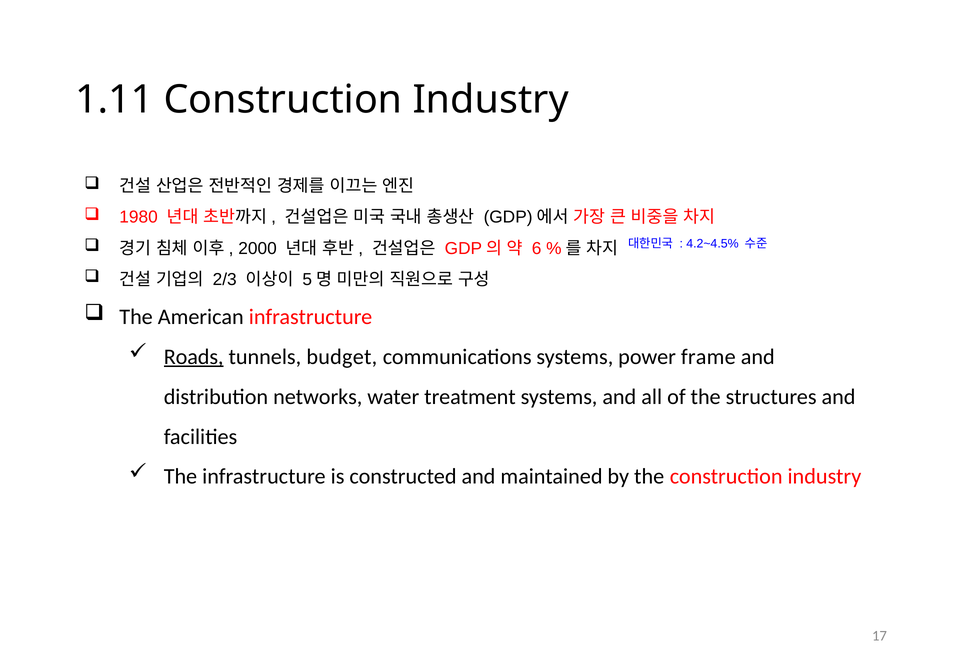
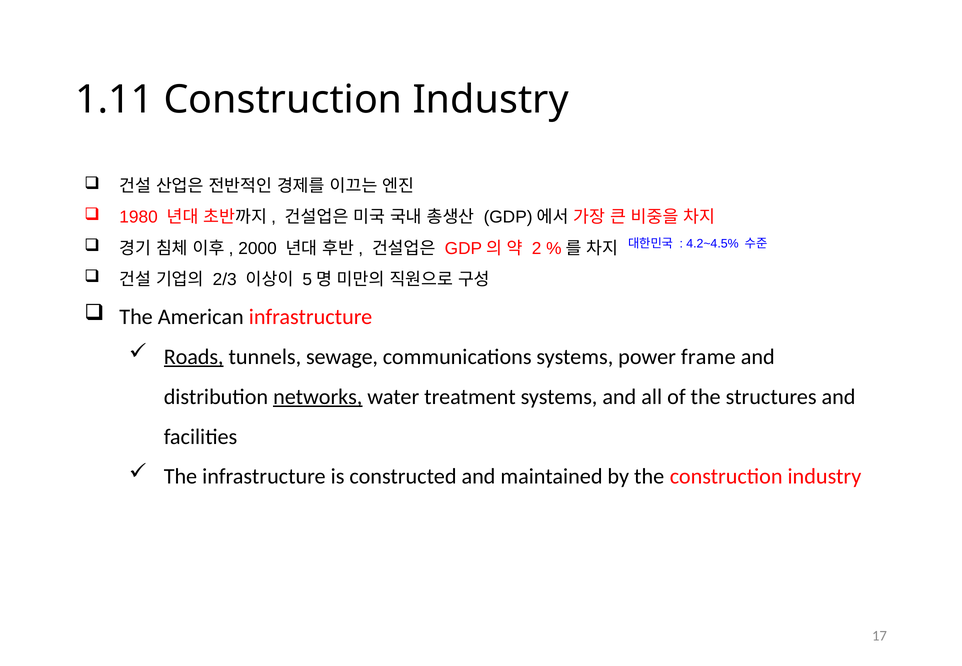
6: 6 -> 2
budget: budget -> sewage
networks underline: none -> present
